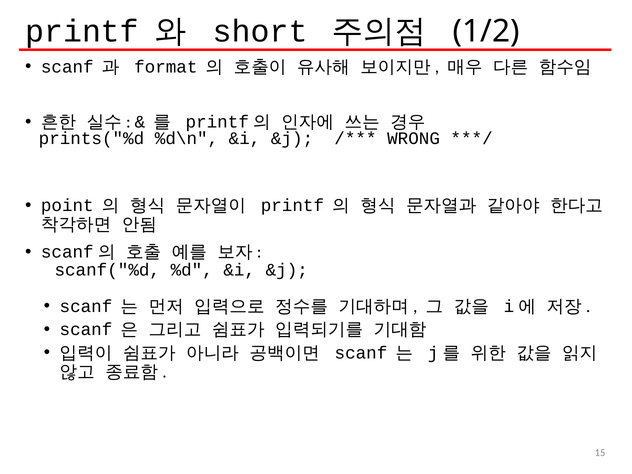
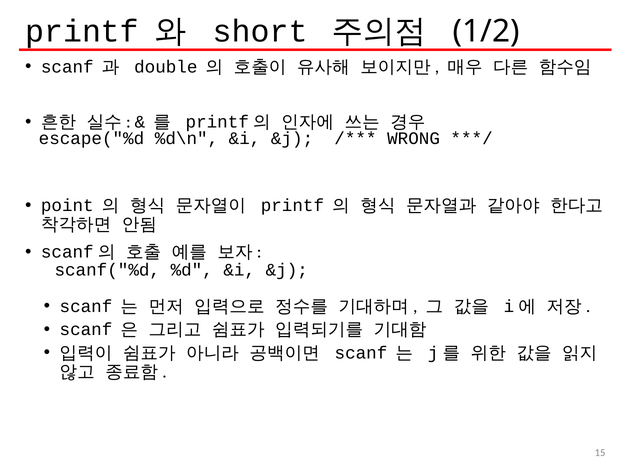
format: format -> double
prints("%d: prints("%d -> escape("%d
